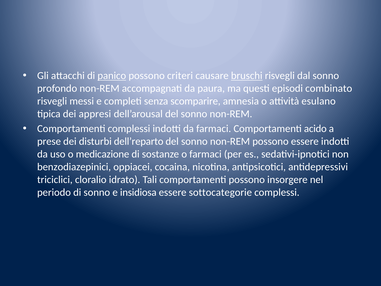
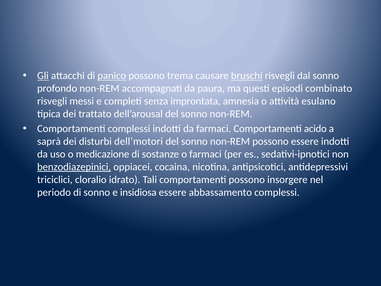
Gli underline: none -> present
criteri: criteri -> trema
scomparire: scomparire -> improntata
appresi: appresi -> trattato
prese: prese -> saprà
dell’reparto: dell’reparto -> dell’motori
benzodiazepinici underline: none -> present
sottocategorie: sottocategorie -> abbassamento
